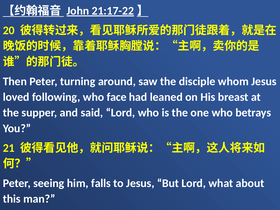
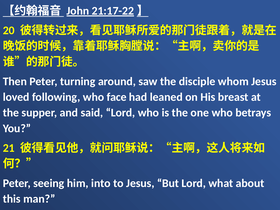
falls: falls -> into
